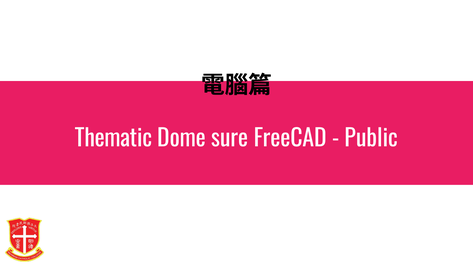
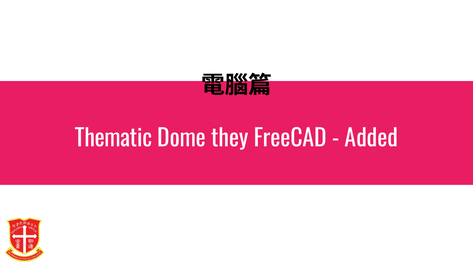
sure: sure -> they
Public: Public -> Added
